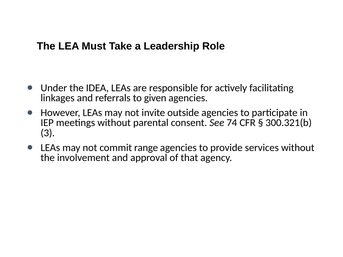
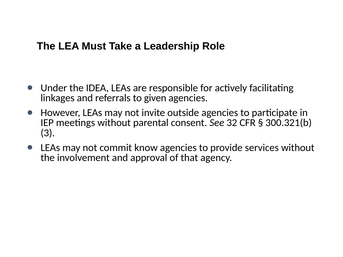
74: 74 -> 32
range: range -> know
